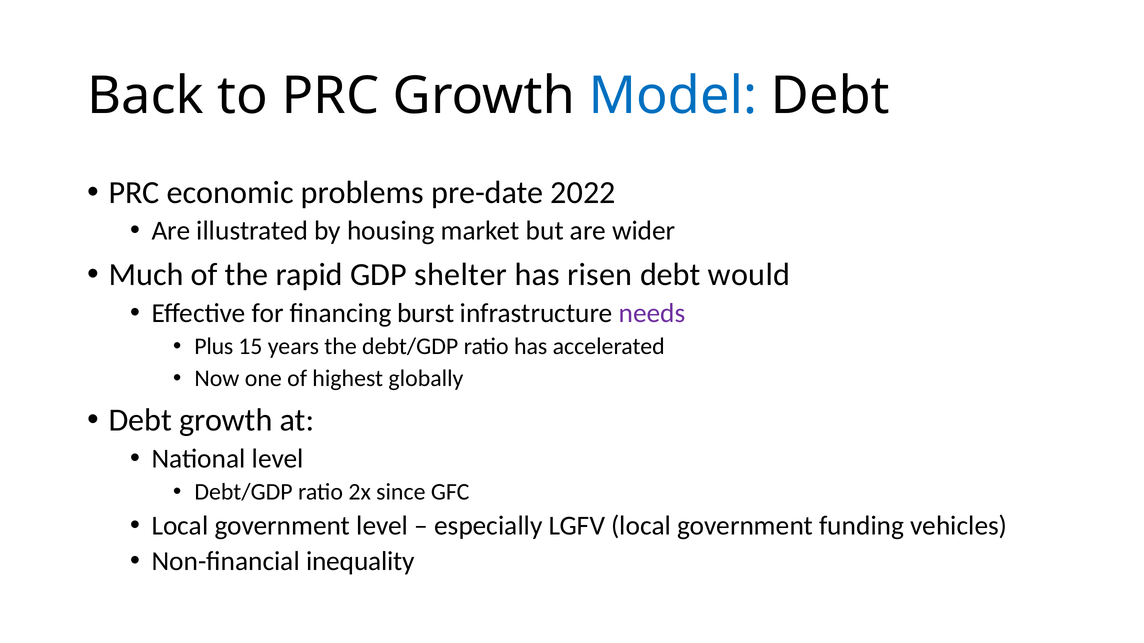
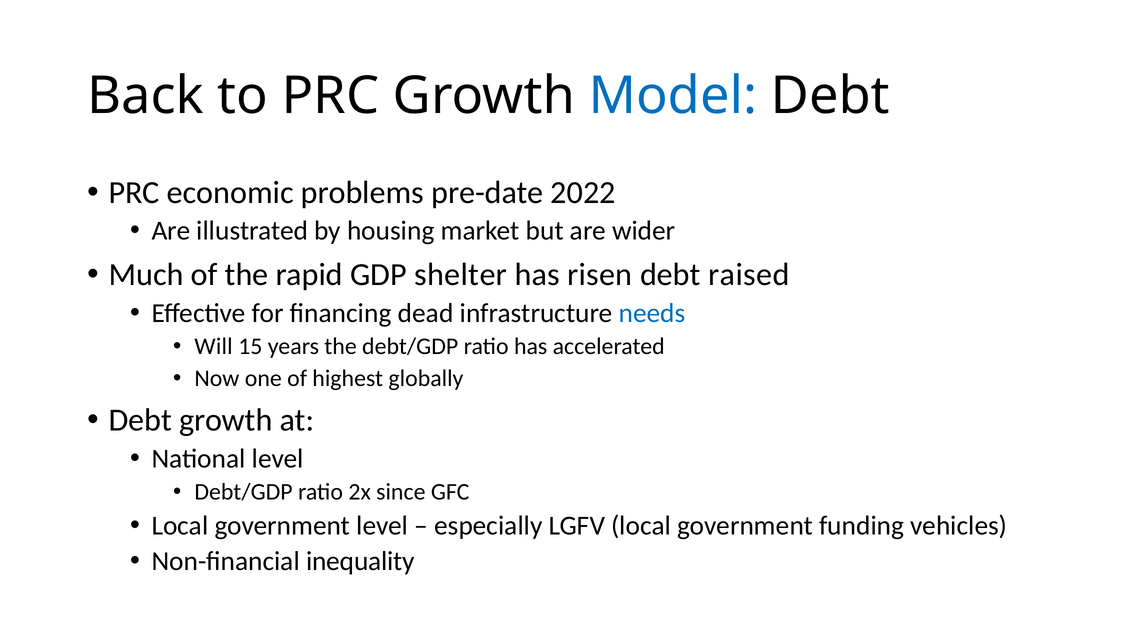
would: would -> raised
burst: burst -> dead
needs colour: purple -> blue
Plus: Plus -> Will
